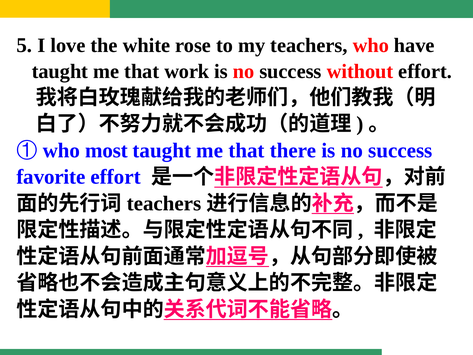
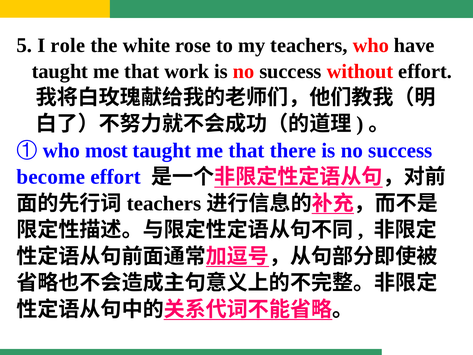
love: love -> role
favorite: favorite -> become
